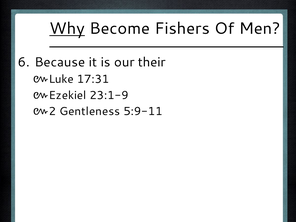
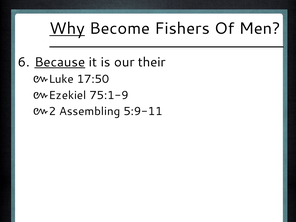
Because underline: none -> present
17:31: 17:31 -> 17:50
23:1-9: 23:1-9 -> 75:1-9
Gentleness: Gentleness -> Assembling
